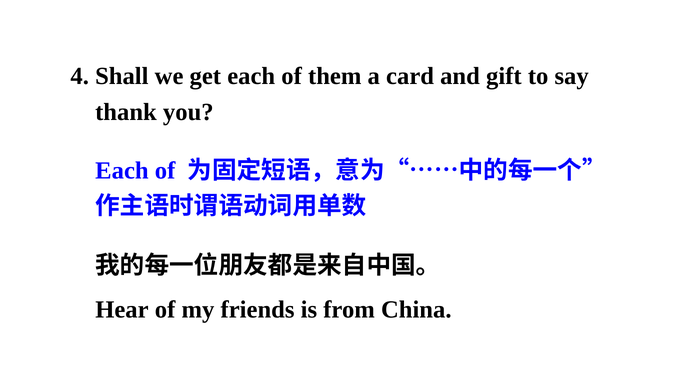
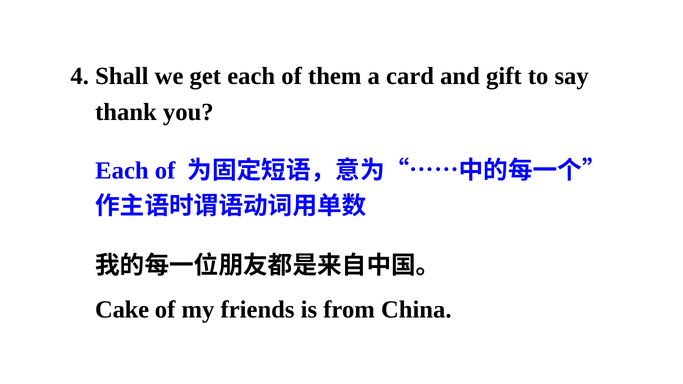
Hear: Hear -> Cake
